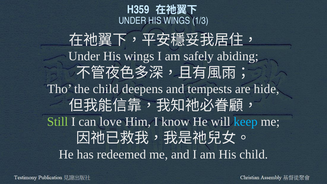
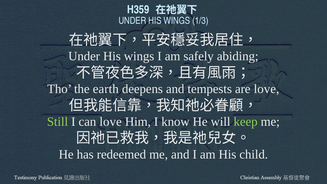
the child: child -> earth
are hide: hide -> love
keep colour: light blue -> light green
